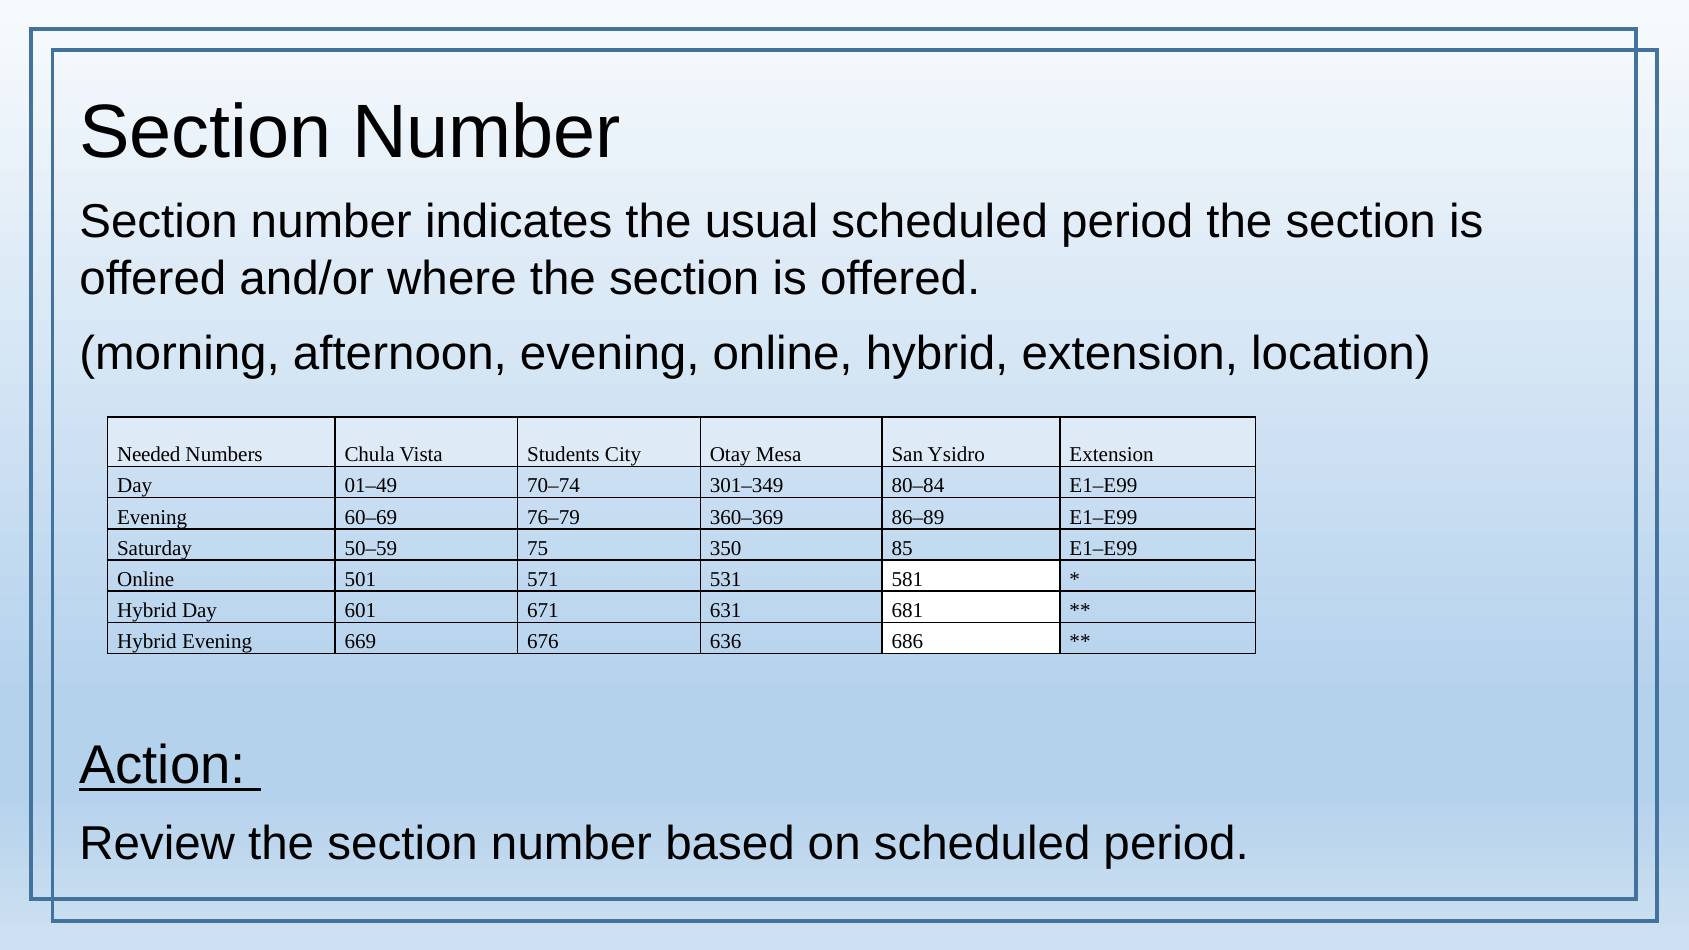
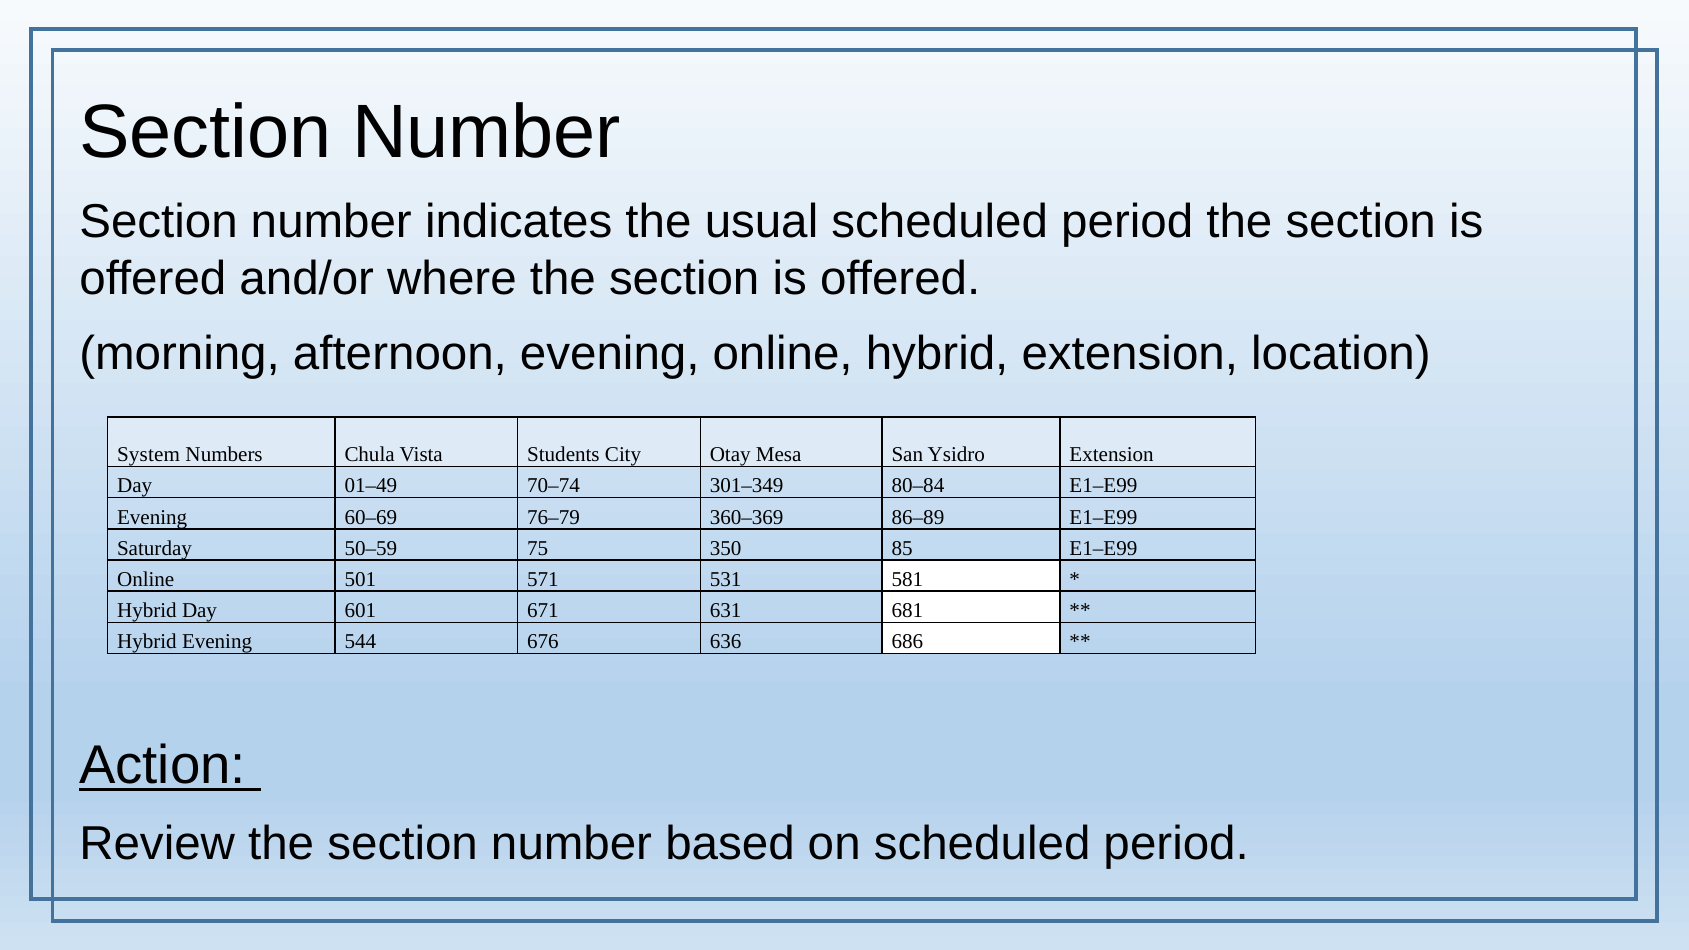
Needed: Needed -> System
669: 669 -> 544
